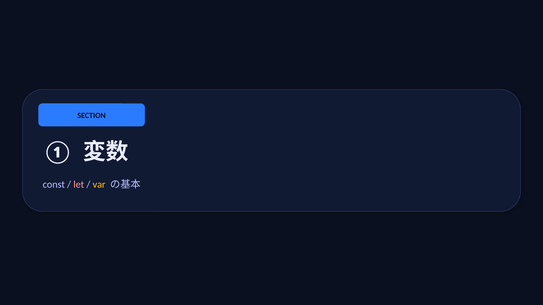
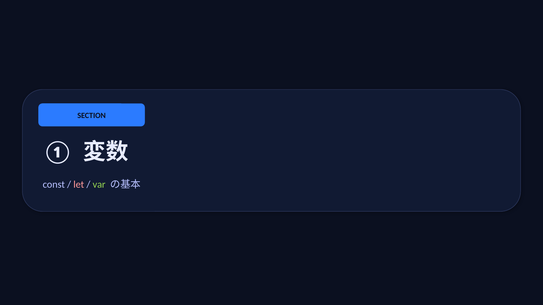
var colour: yellow -> light green
